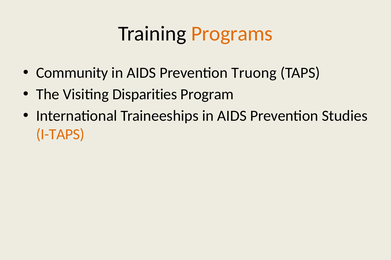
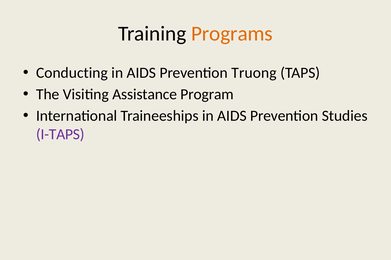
Community: Community -> Conducting
Disparities: Disparities -> Assistance
I-TAPS colour: orange -> purple
